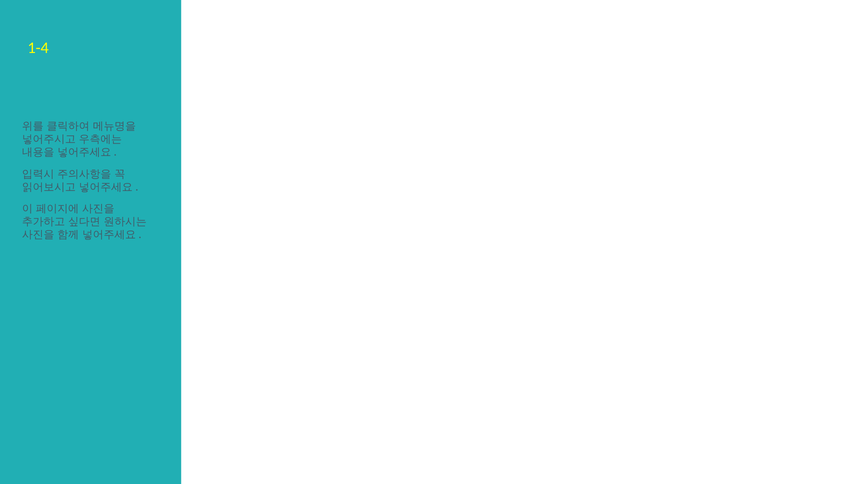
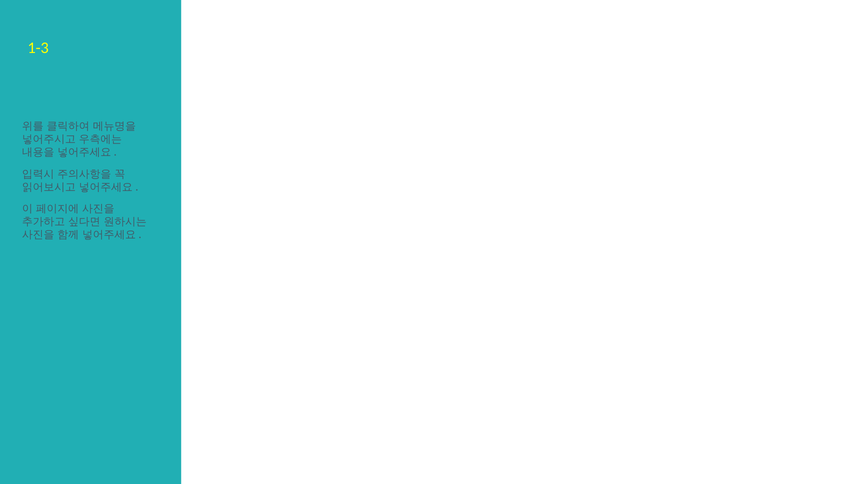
1-4: 1-4 -> 1-3
